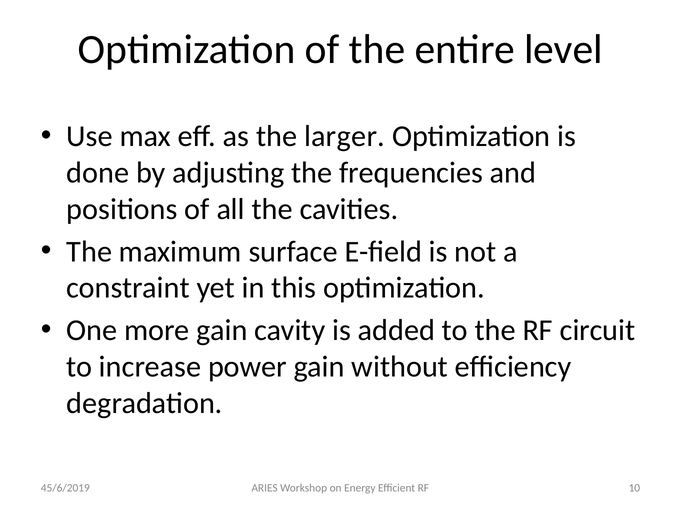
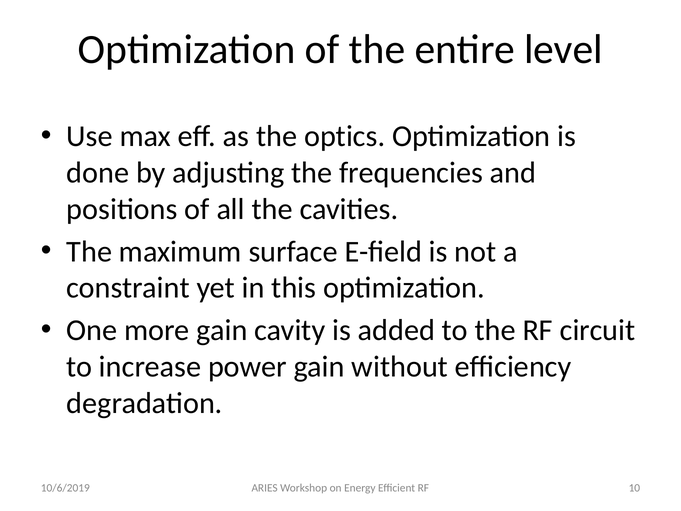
larger: larger -> optics
45/6/2019: 45/6/2019 -> 10/6/2019
